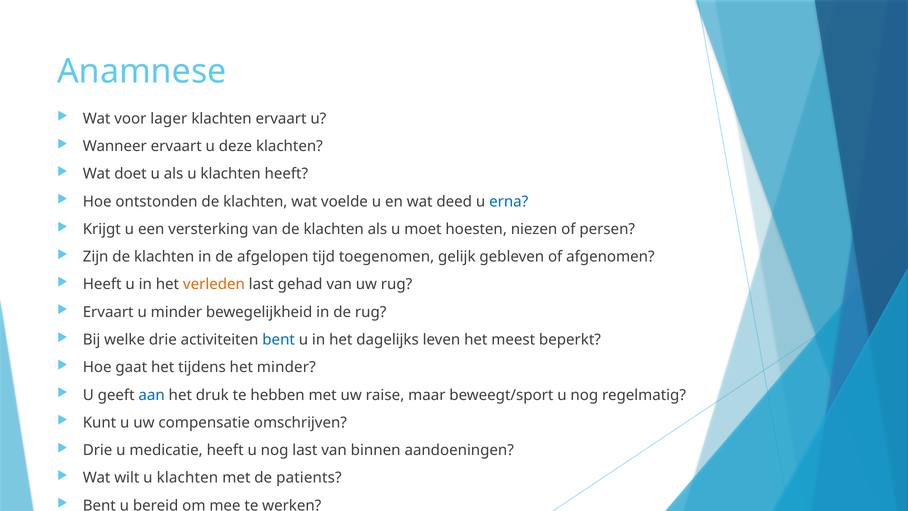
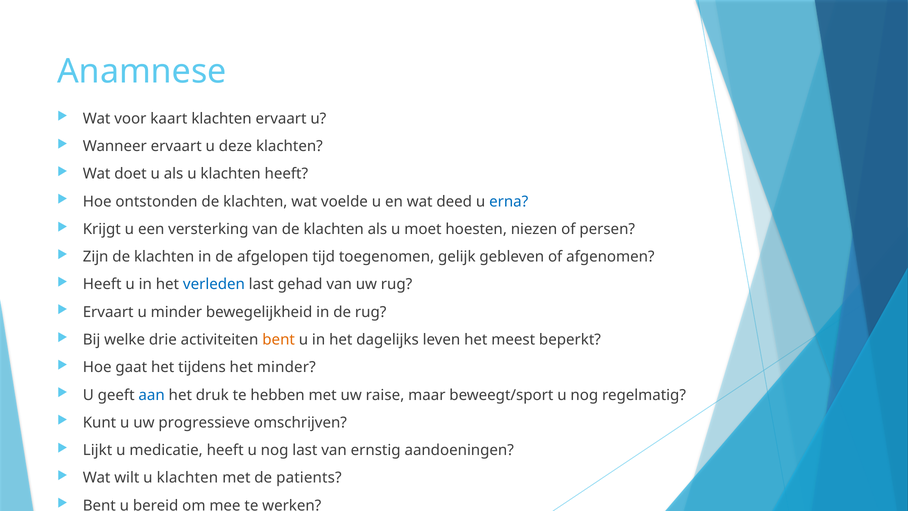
lager: lager -> kaart
verleden colour: orange -> blue
bent at (279, 340) colour: blue -> orange
compensatie: compensatie -> progressieve
Drie at (98, 450): Drie -> Lijkt
binnen: binnen -> ernstig
